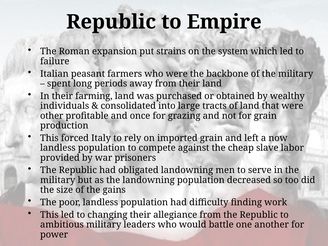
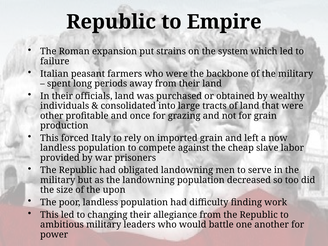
farming: farming -> officials
gains: gains -> upon
